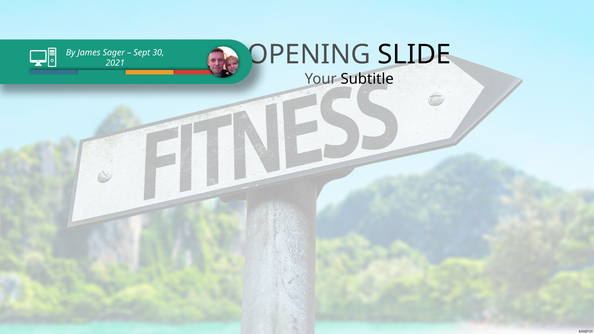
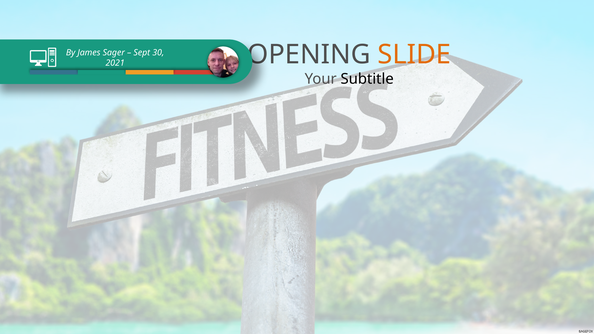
SLIDE colour: black -> orange
